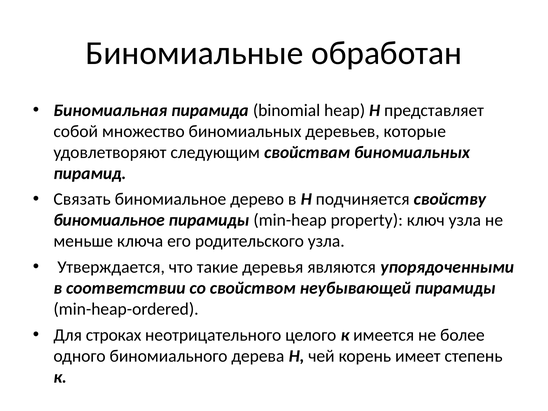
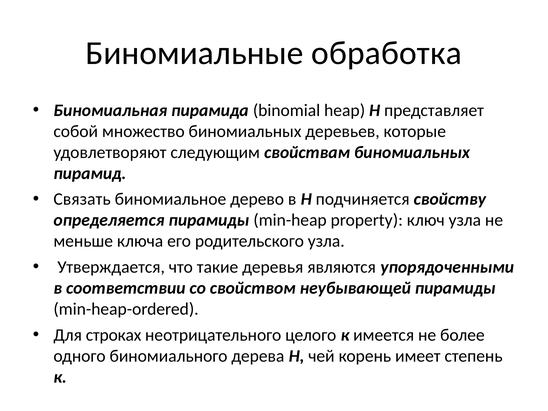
обработан: обработан -> обработка
биномиальное at (109, 220): биномиальное -> определяется
